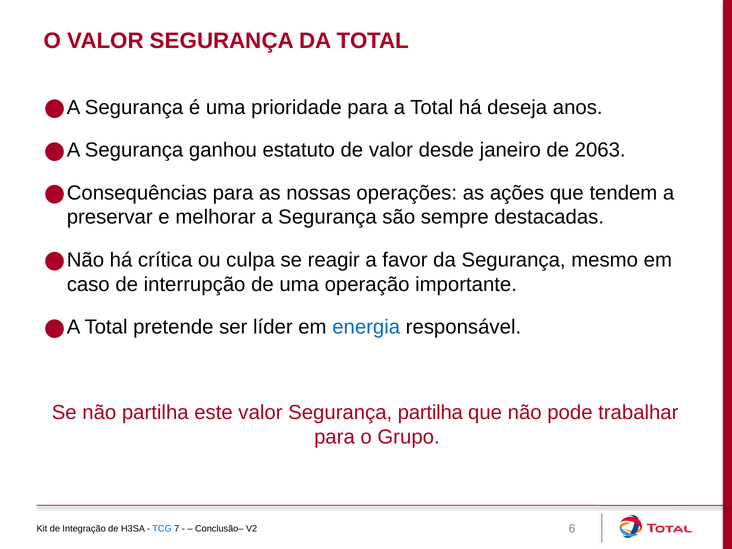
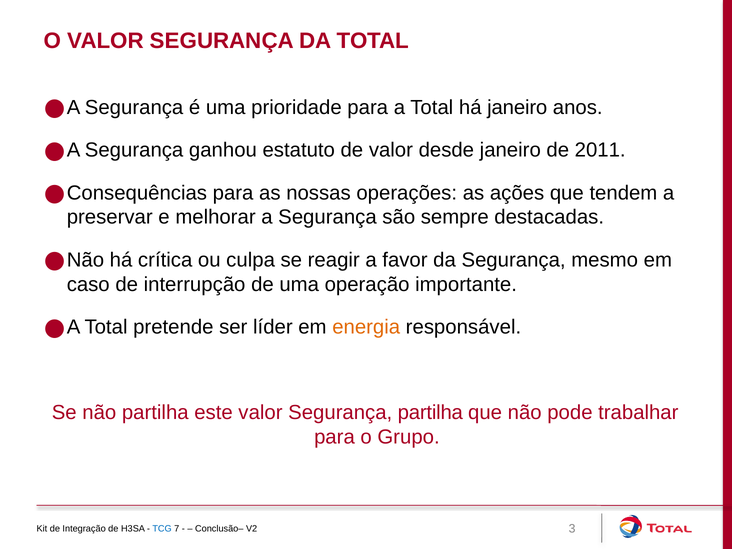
há deseja: deseja -> janeiro
2063: 2063 -> 2011
energia colour: blue -> orange
6: 6 -> 3
